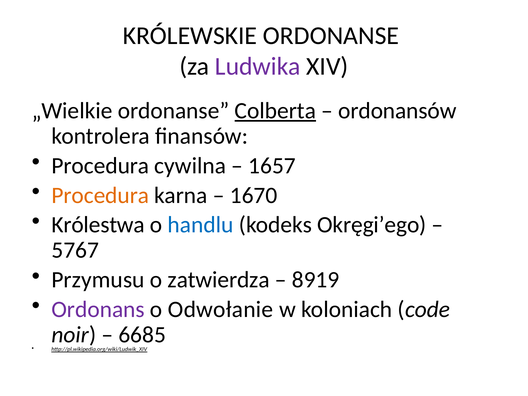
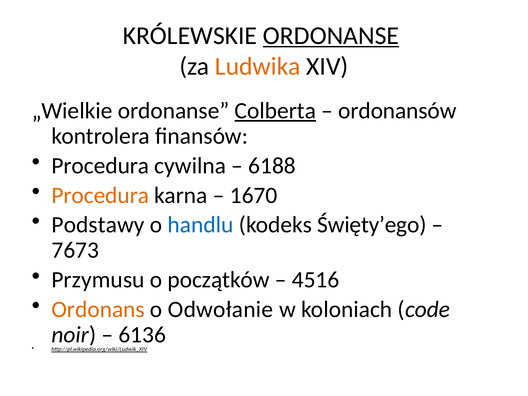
ORDONANSE at (331, 36) underline: none -> present
Ludwika colour: purple -> orange
1657: 1657 -> 6188
Królestwa: Królestwa -> Podstawy
Okręgi’ego: Okręgi’ego -> Święty’ego
5767: 5767 -> 7673
zatwierdza: zatwierdza -> początków
8919: 8919 -> 4516
Ordonans colour: purple -> orange
6685: 6685 -> 6136
